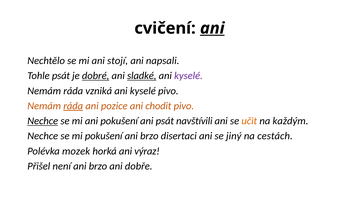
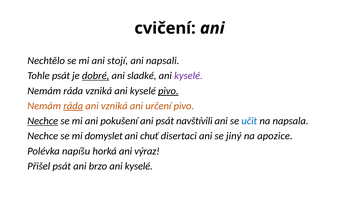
ani at (212, 28) underline: present -> none
sladké underline: present -> none
pivo at (168, 91) underline: none -> present
ani pozice: pozice -> vzniká
chodit: chodit -> určení
učit colour: orange -> blue
každým: každým -> napsala
mi pokušení: pokušení -> domyslet
brzo at (149, 136): brzo -> chuť
cestách: cestách -> apozice
mozek: mozek -> napíšu
Přišel není: není -> psát
brzo ani dobře: dobře -> kyselé
